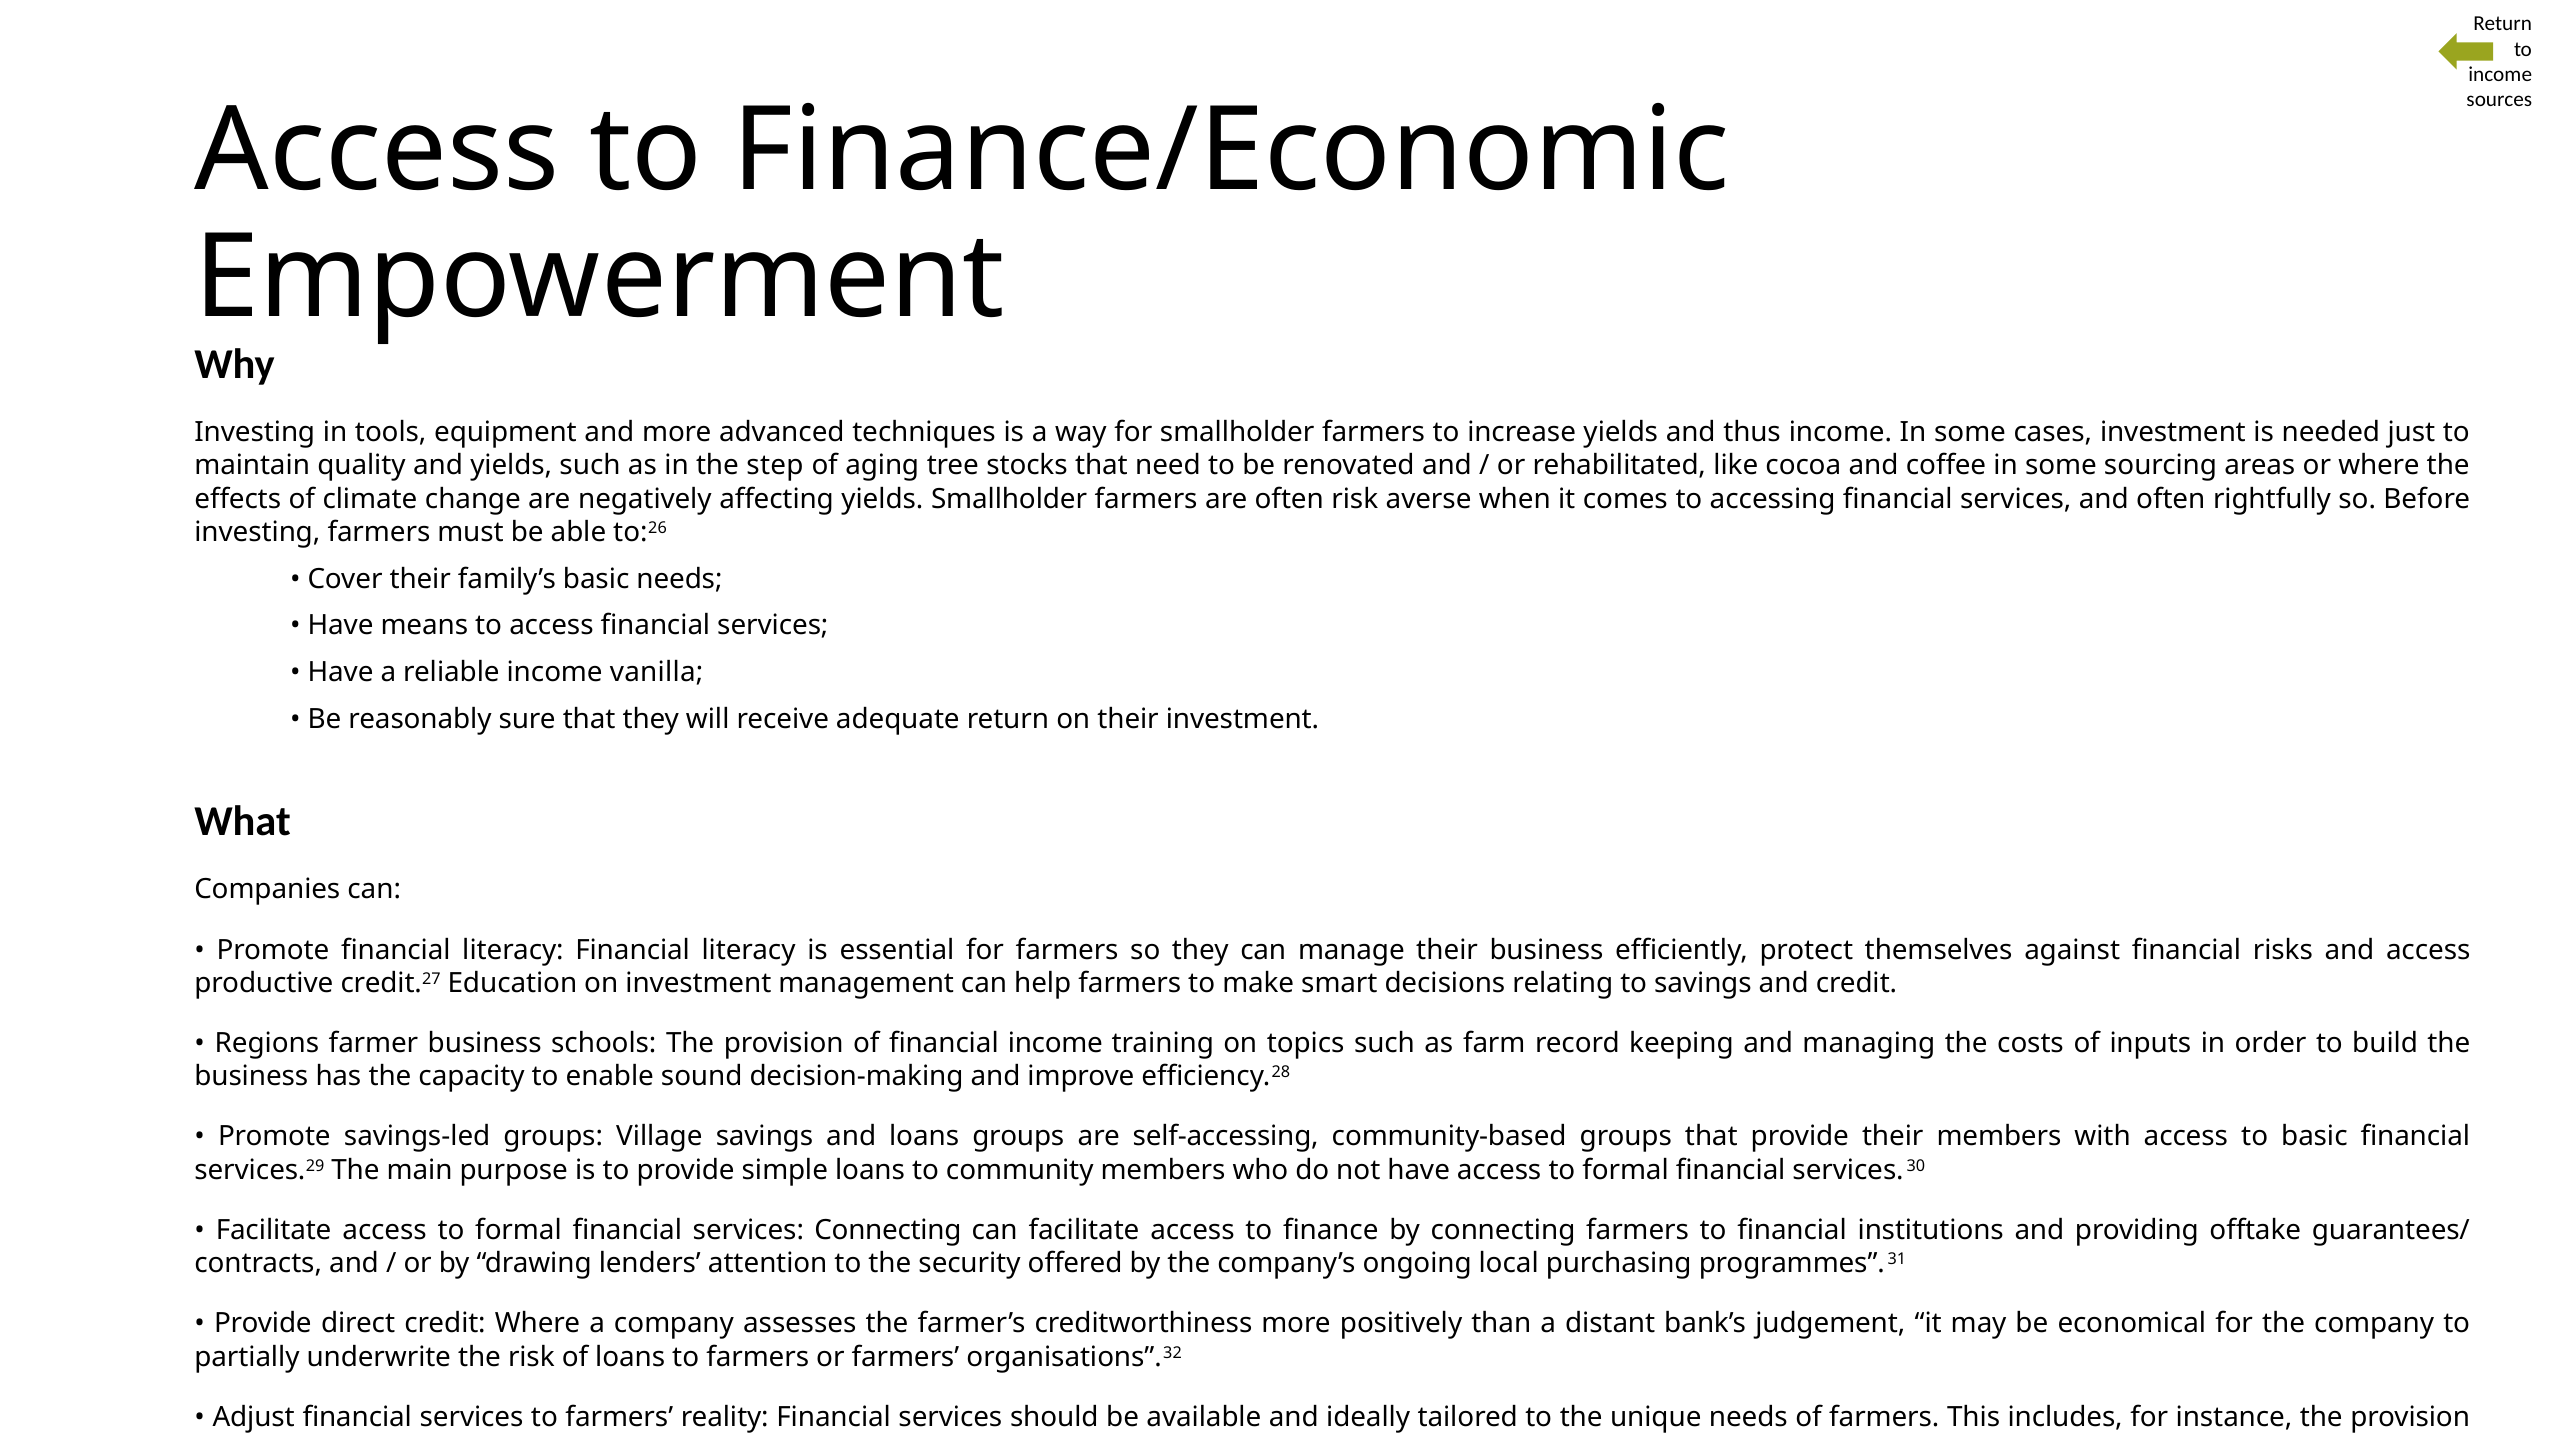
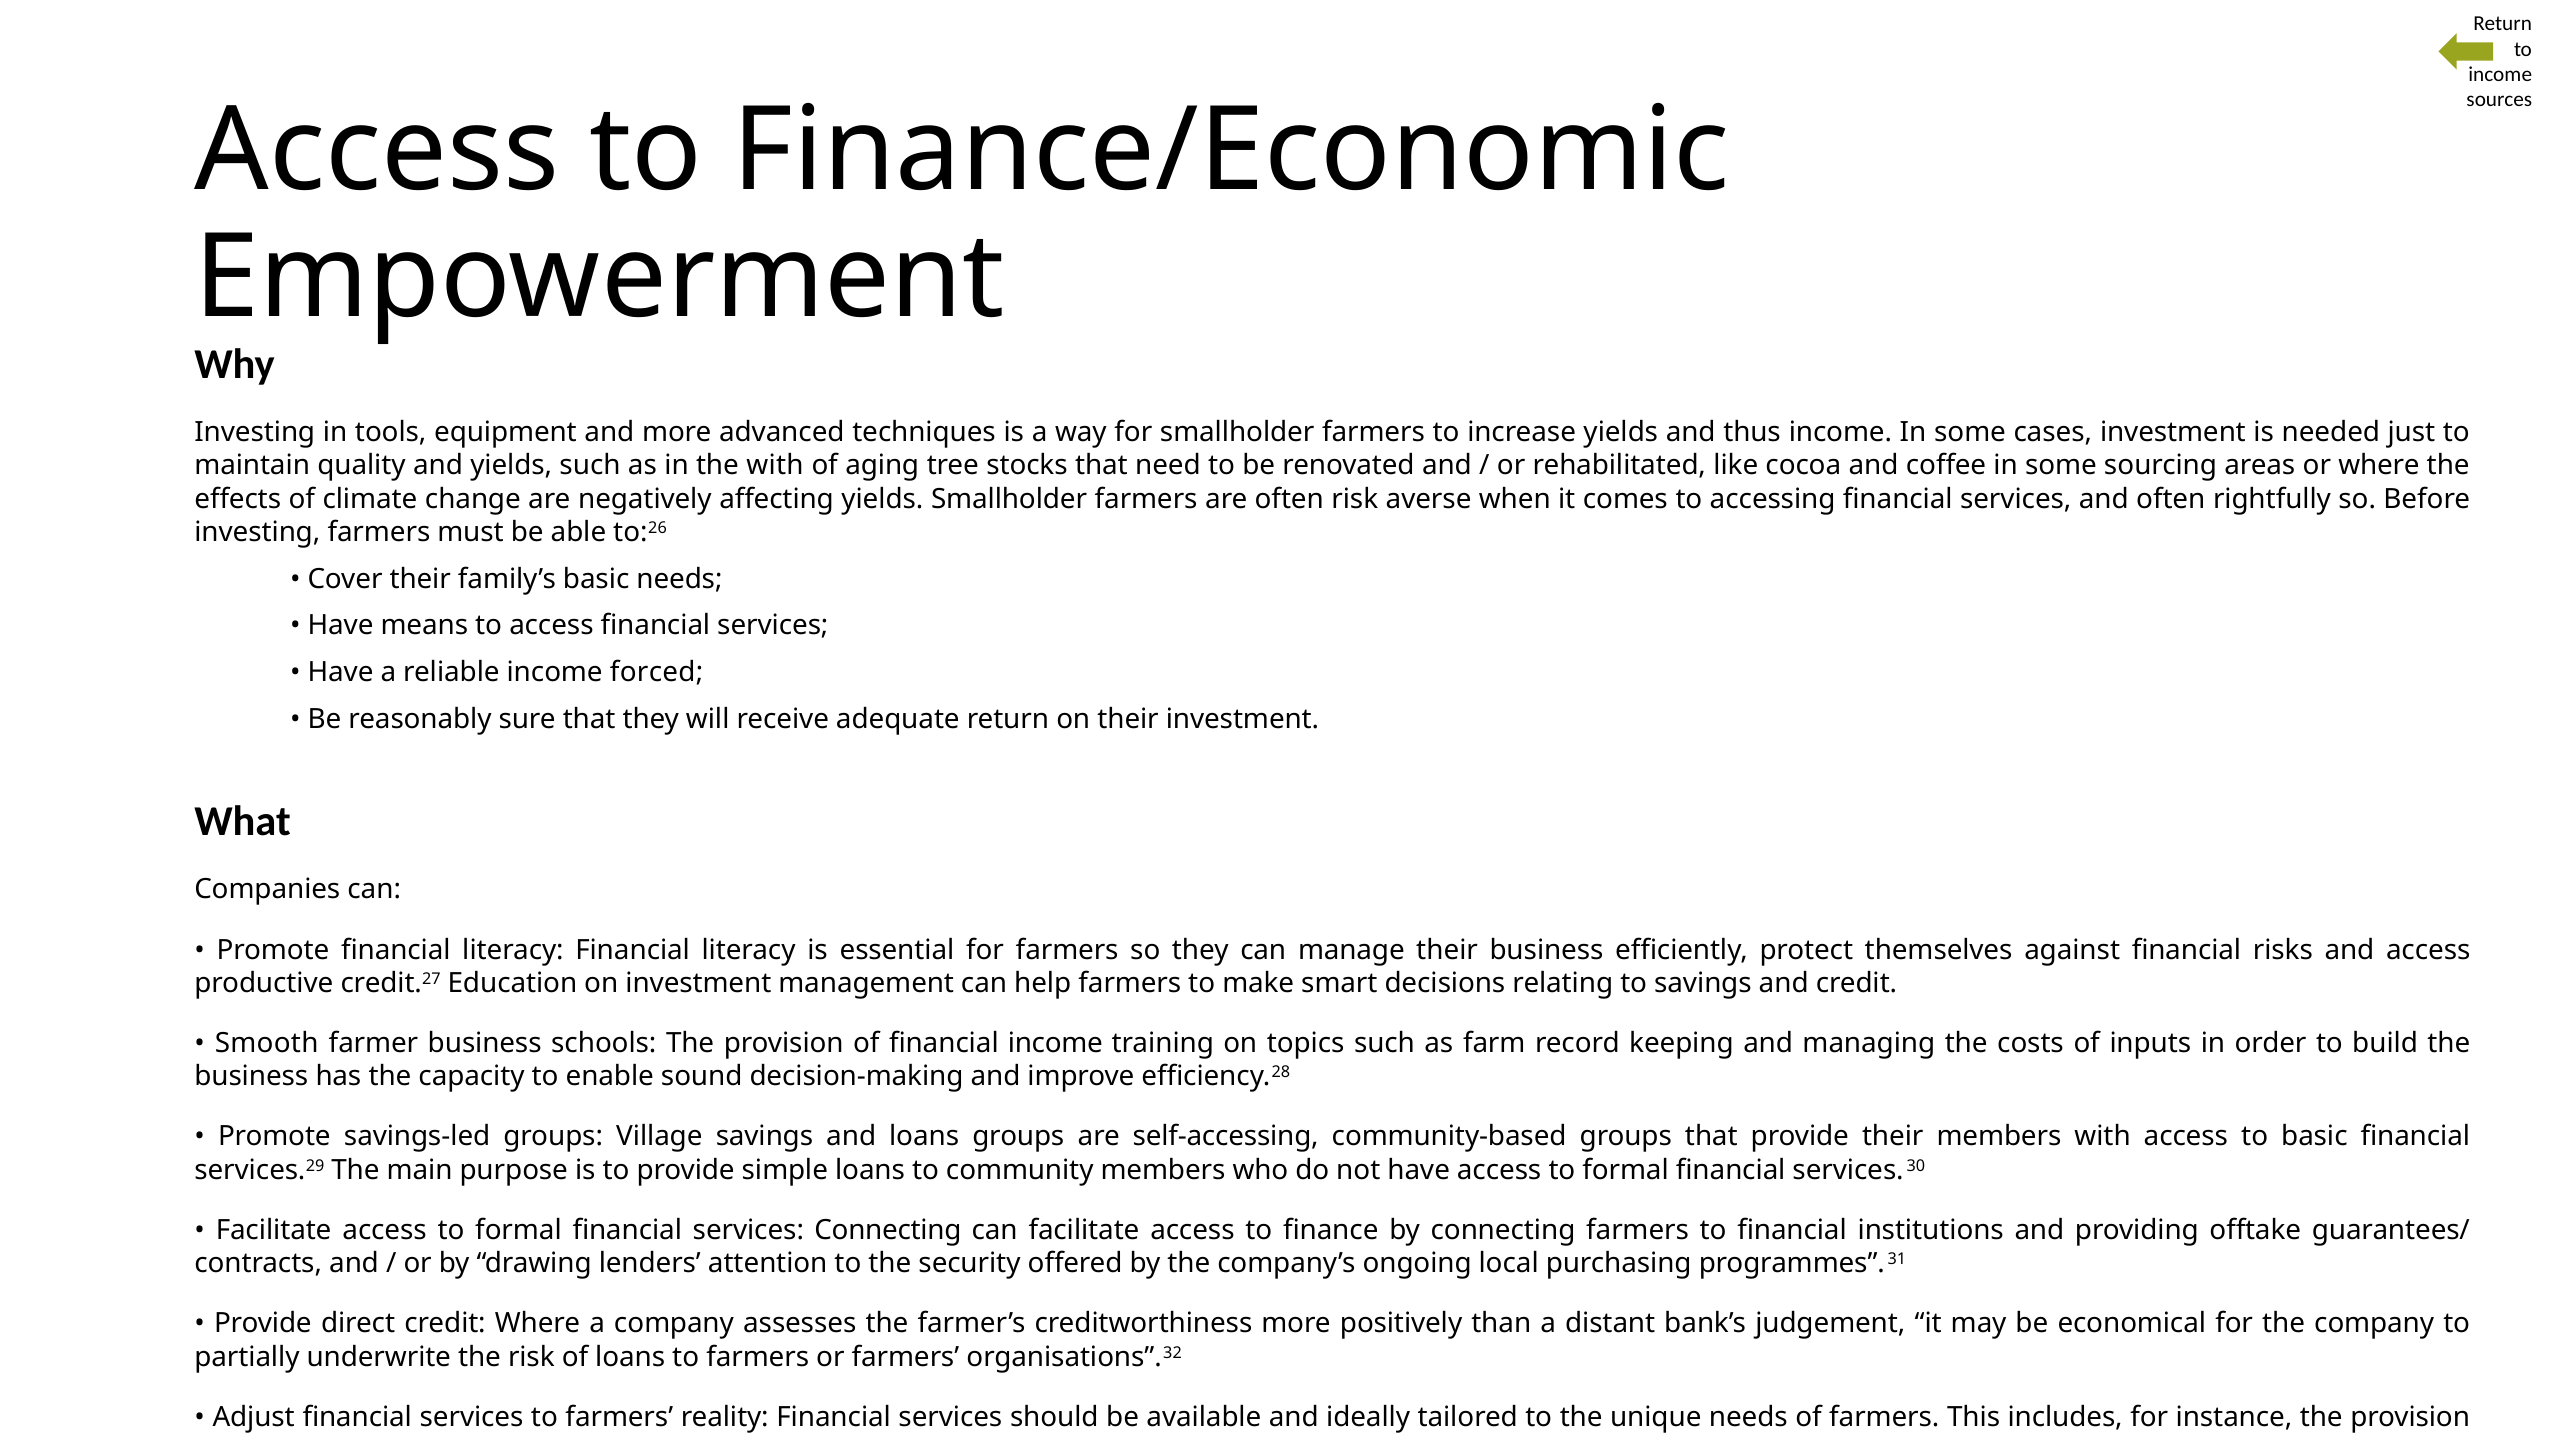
the step: step -> with
vanilla: vanilla -> forced
Regions: Regions -> Smooth
